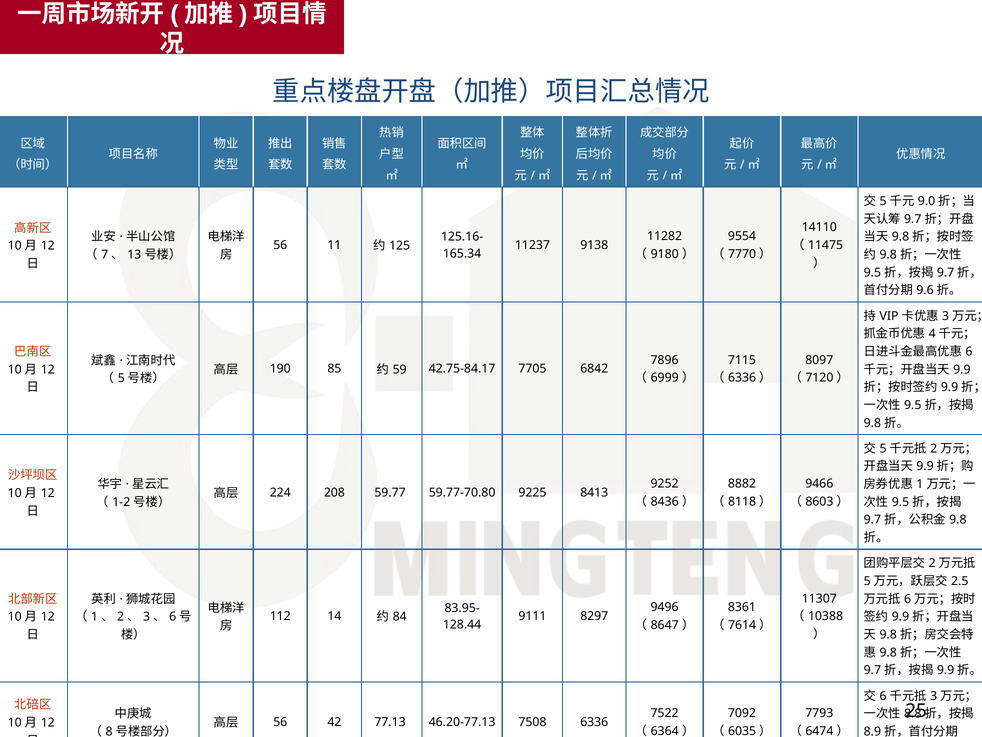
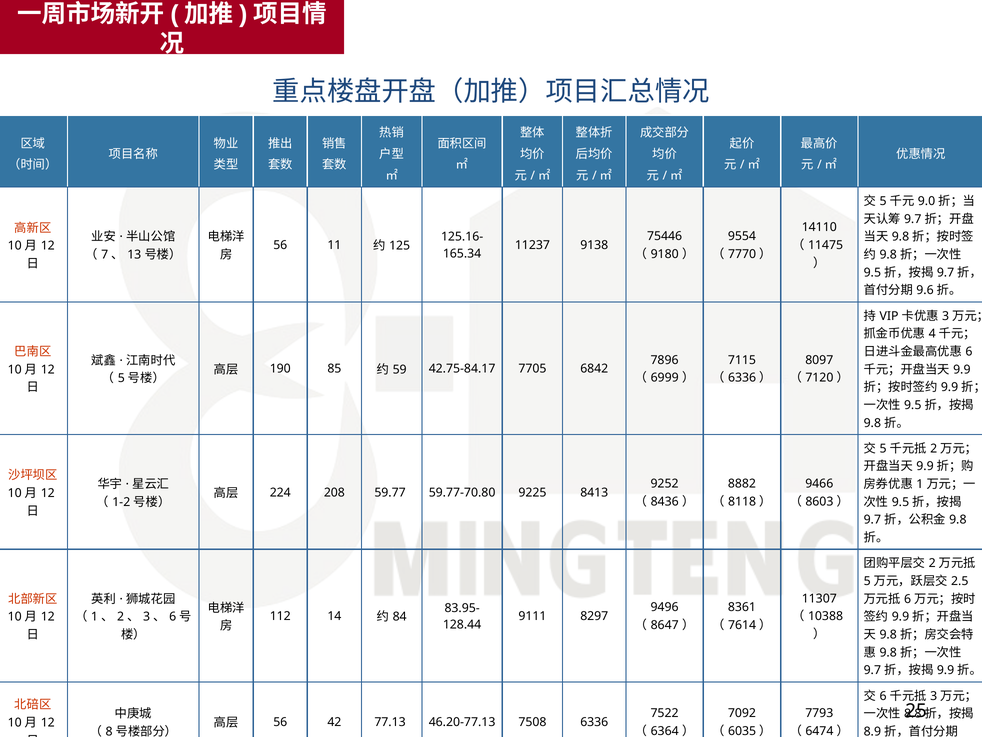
11282: 11282 -> 75446
